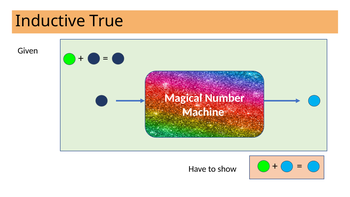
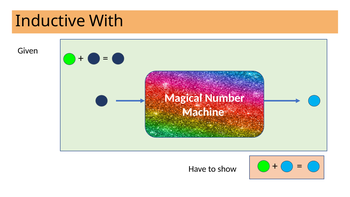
True: True -> With
